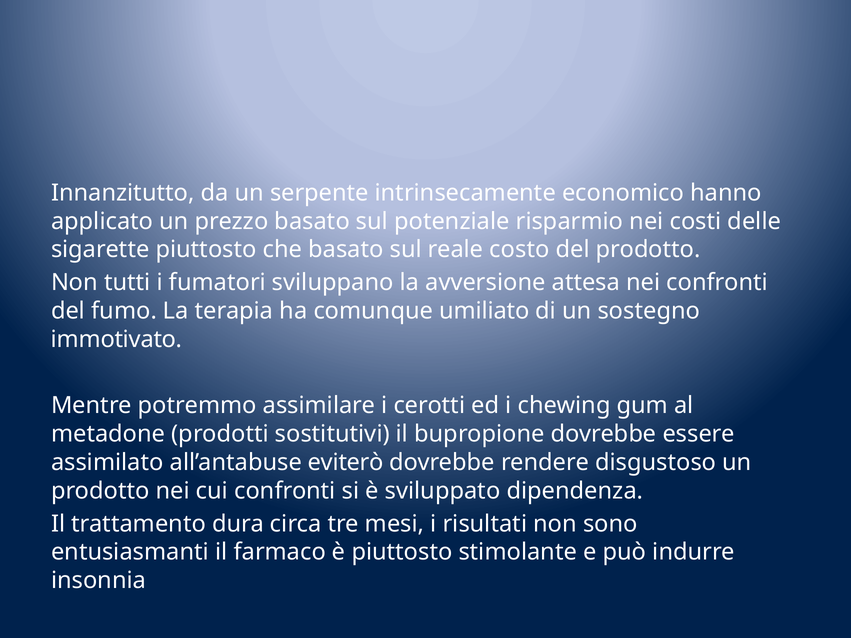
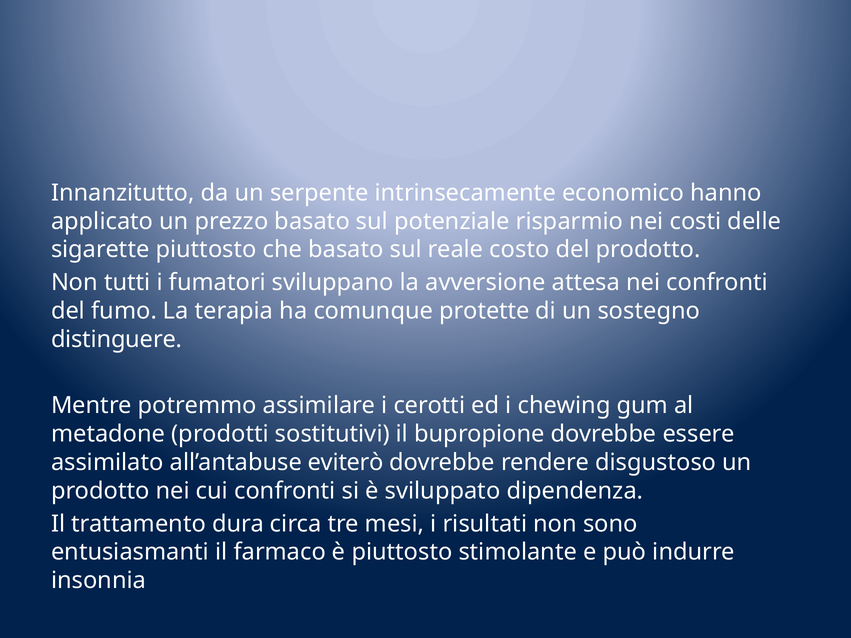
umiliato: umiliato -> protette
immotivato: immotivato -> distinguere
